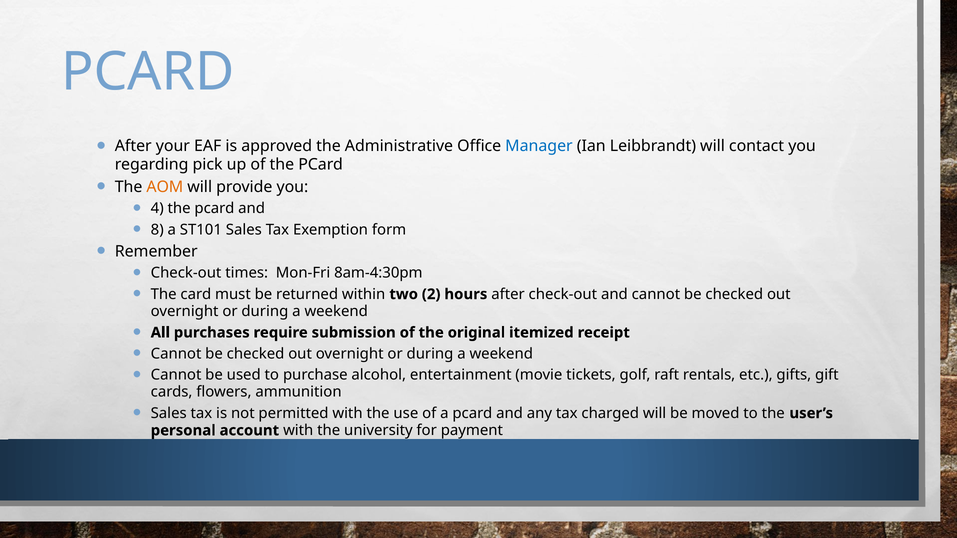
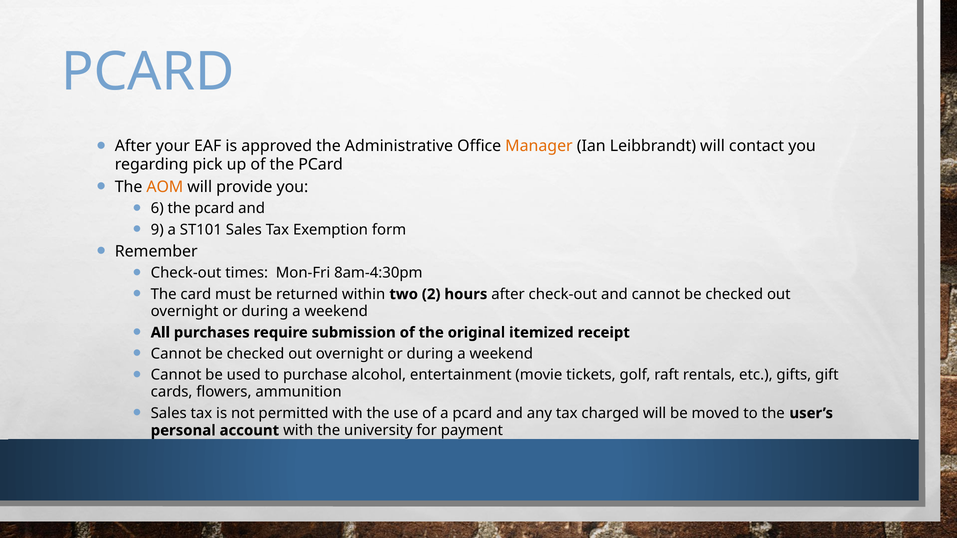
Manager colour: blue -> orange
4: 4 -> 6
8: 8 -> 9
